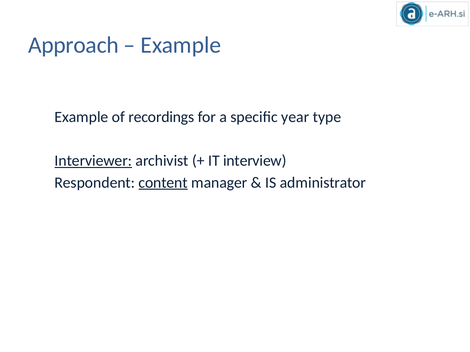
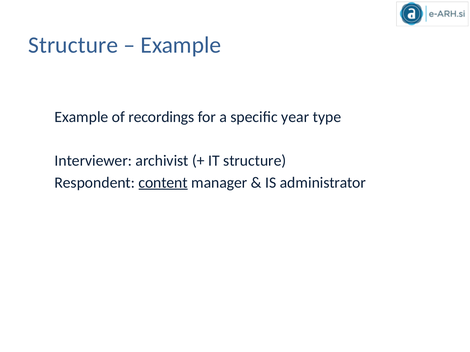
Approach at (73, 45): Approach -> Structure
Interviewer underline: present -> none
IT interview: interview -> structure
